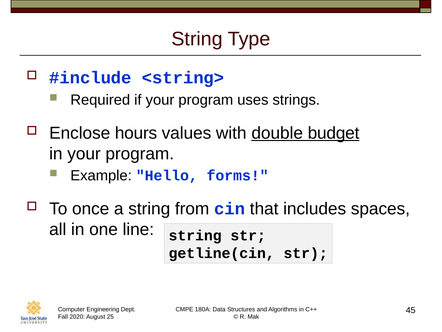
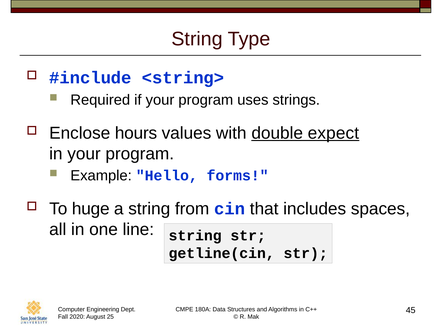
budget: budget -> expect
once: once -> huge
